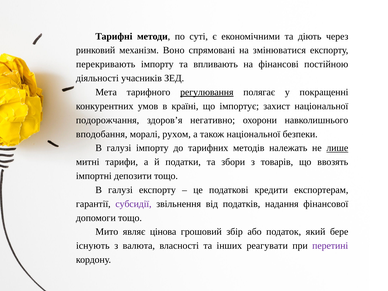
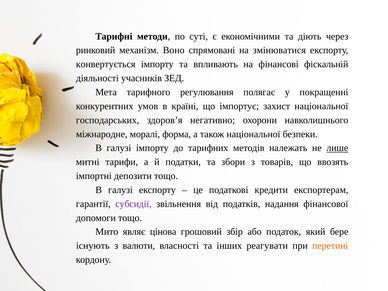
перекривають: перекривають -> конвертується
постійною: постійною -> фіскальній
регулювання underline: present -> none
подорожчання: подорожчання -> господарських
вподобання: вподобання -> міжнародне
рухом: рухом -> форма
валюта: валюта -> валюти
перетині colour: purple -> orange
